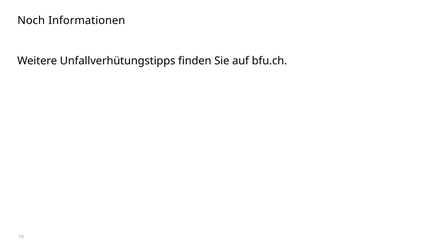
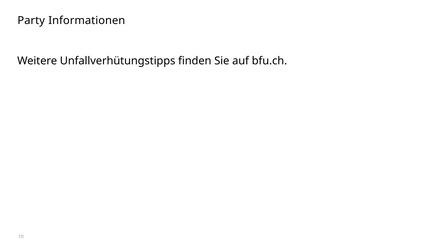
Noch: Noch -> Party
